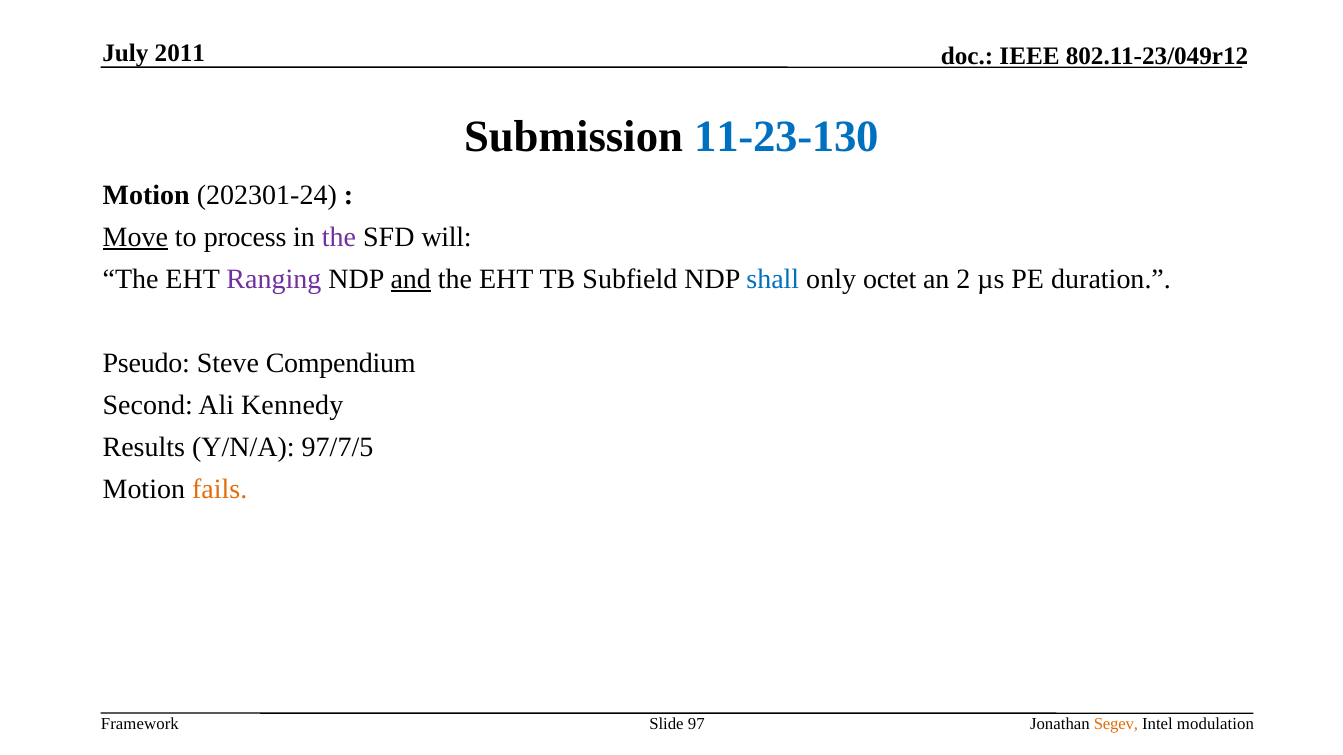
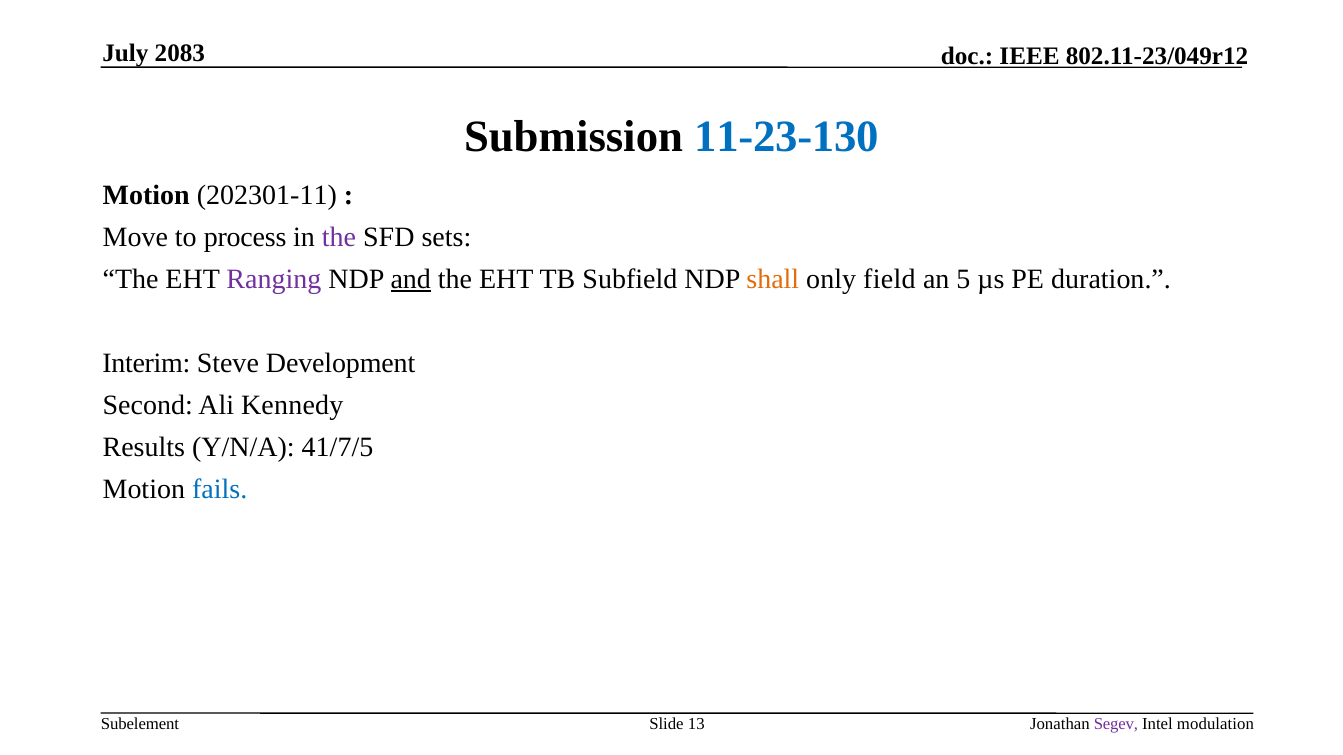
2011: 2011 -> 2083
202301-24: 202301-24 -> 202301-11
Move underline: present -> none
will: will -> sets
shall colour: blue -> orange
octet: octet -> field
2: 2 -> 5
Pseudo: Pseudo -> Interim
Compendium: Compendium -> Development
97/7/5: 97/7/5 -> 41/7/5
fails colour: orange -> blue
Framework: Framework -> Subelement
97: 97 -> 13
Segev colour: orange -> purple
